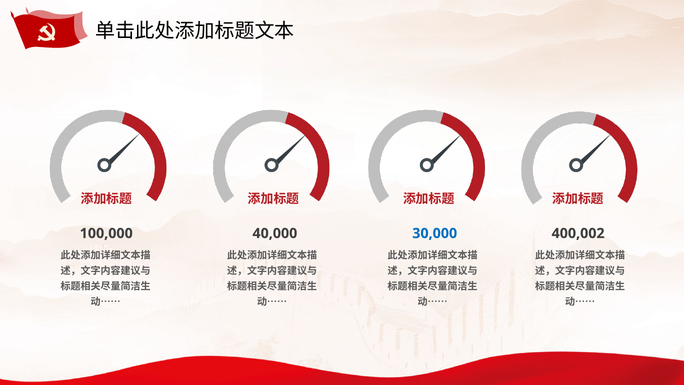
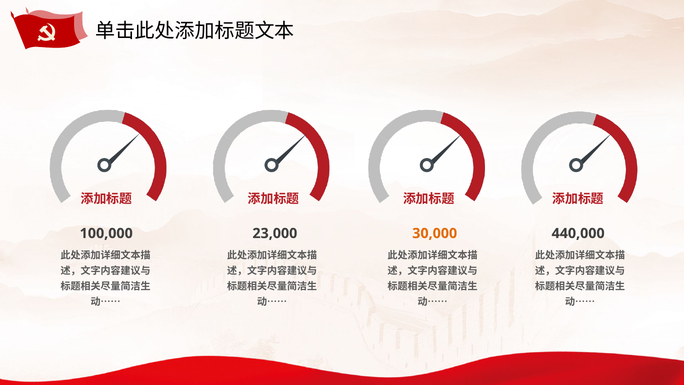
40,000: 40,000 -> 23,000
30,000 colour: blue -> orange
400,002: 400,002 -> 440,000
